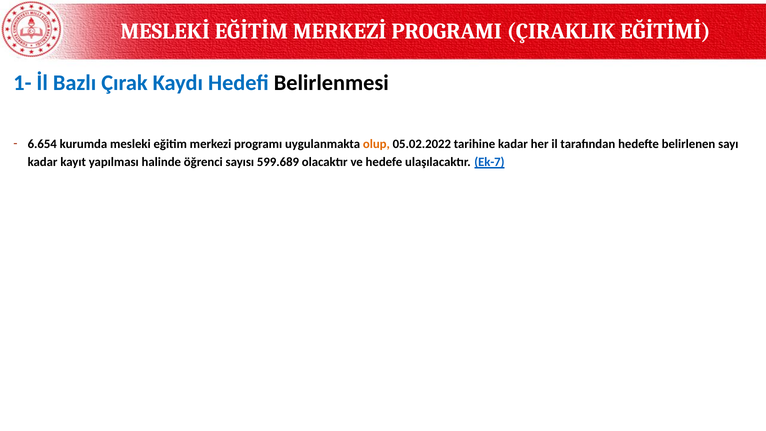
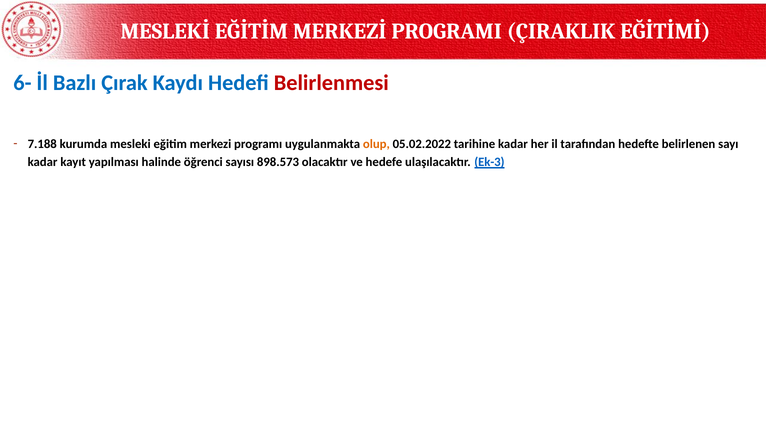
1-: 1- -> 6-
Belirlenmesi colour: black -> red
6.654: 6.654 -> 7.188
599.689: 599.689 -> 898.573
Ek-7: Ek-7 -> Ek-3
